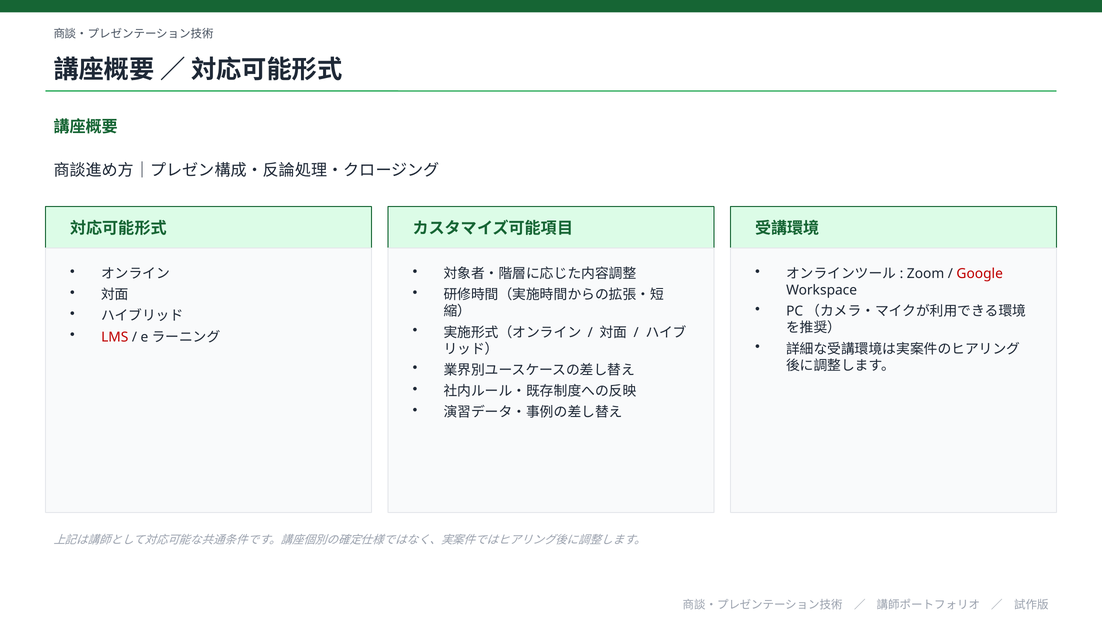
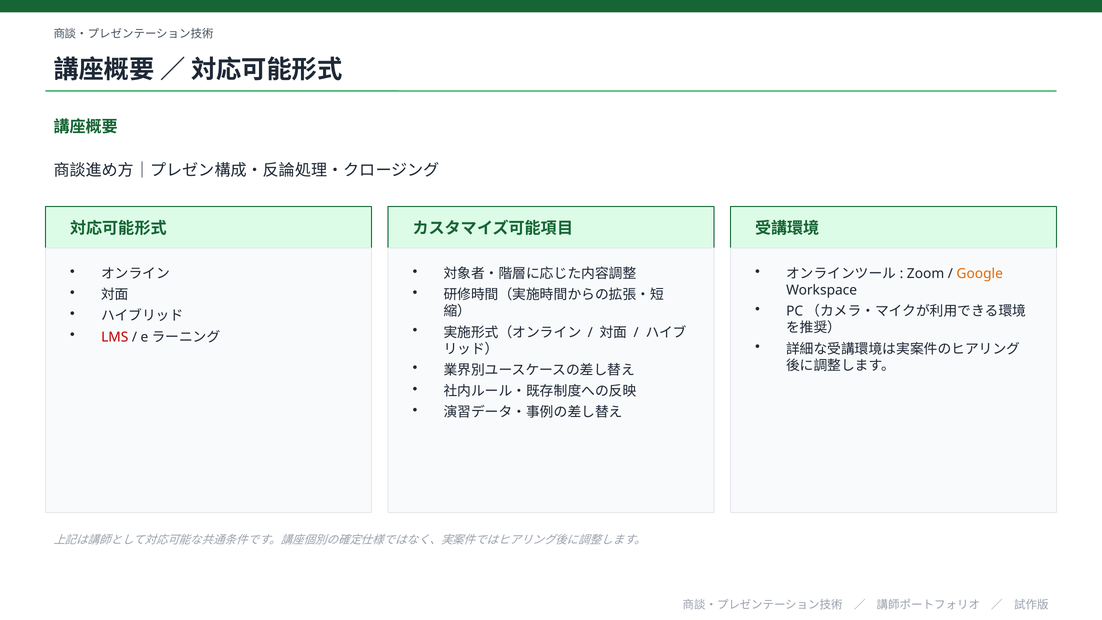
Google colour: red -> orange
